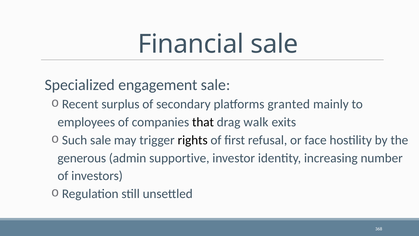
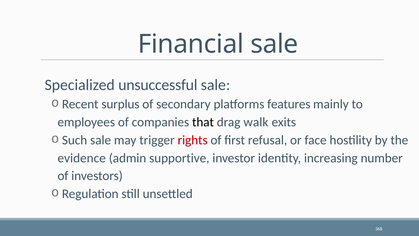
engagement: engagement -> unsuccessful
granted: granted -> features
rights colour: black -> red
generous: generous -> evidence
